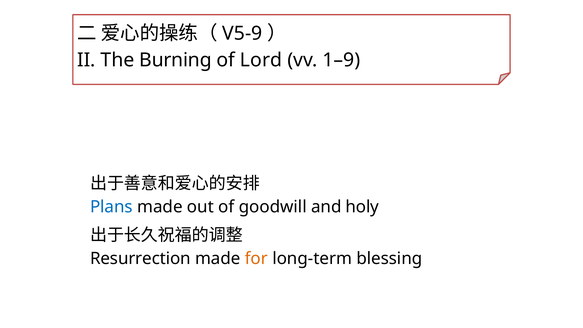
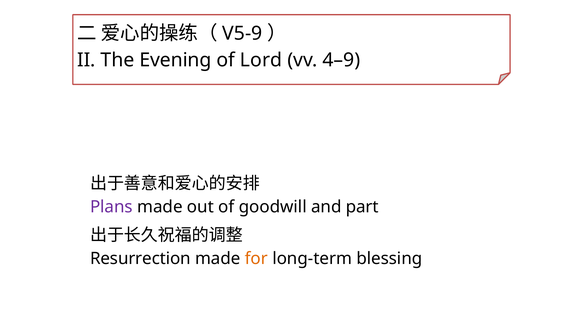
Burning: Burning -> Evening
1–9: 1–9 -> 4–9
Plans colour: blue -> purple
holy: holy -> part
